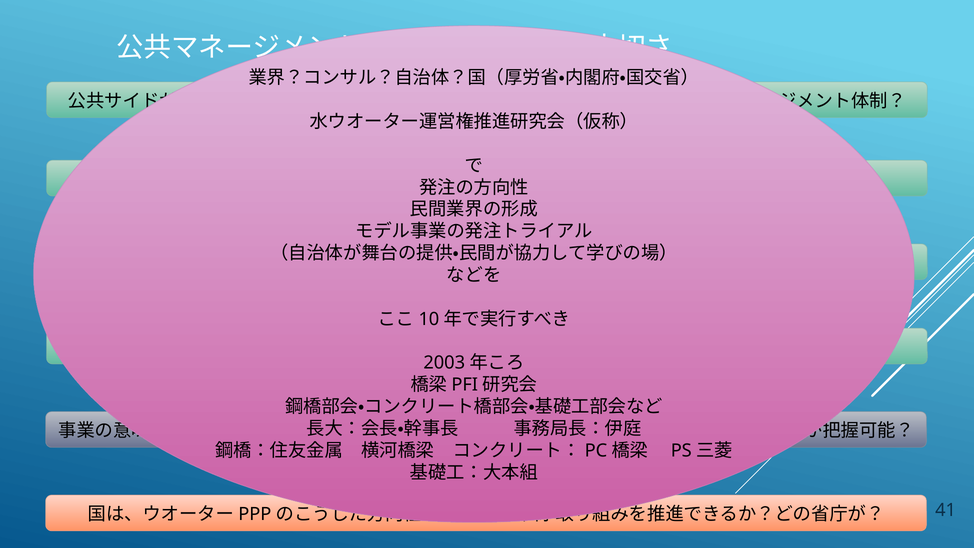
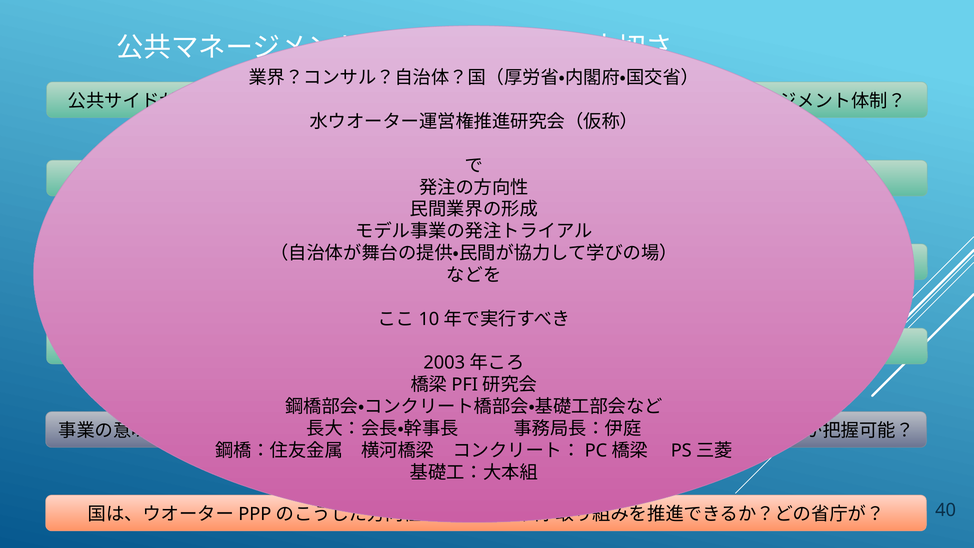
41: 41 -> 40
